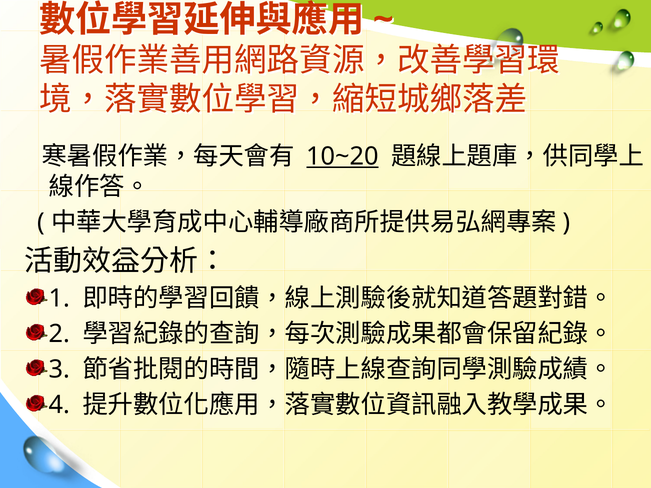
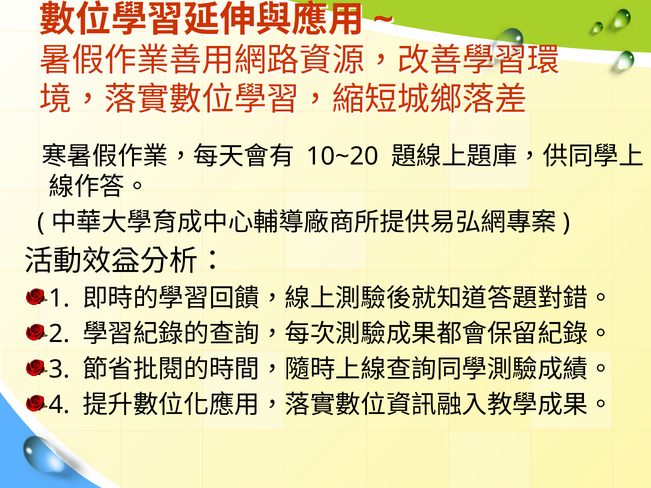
10~20 underline: present -> none
